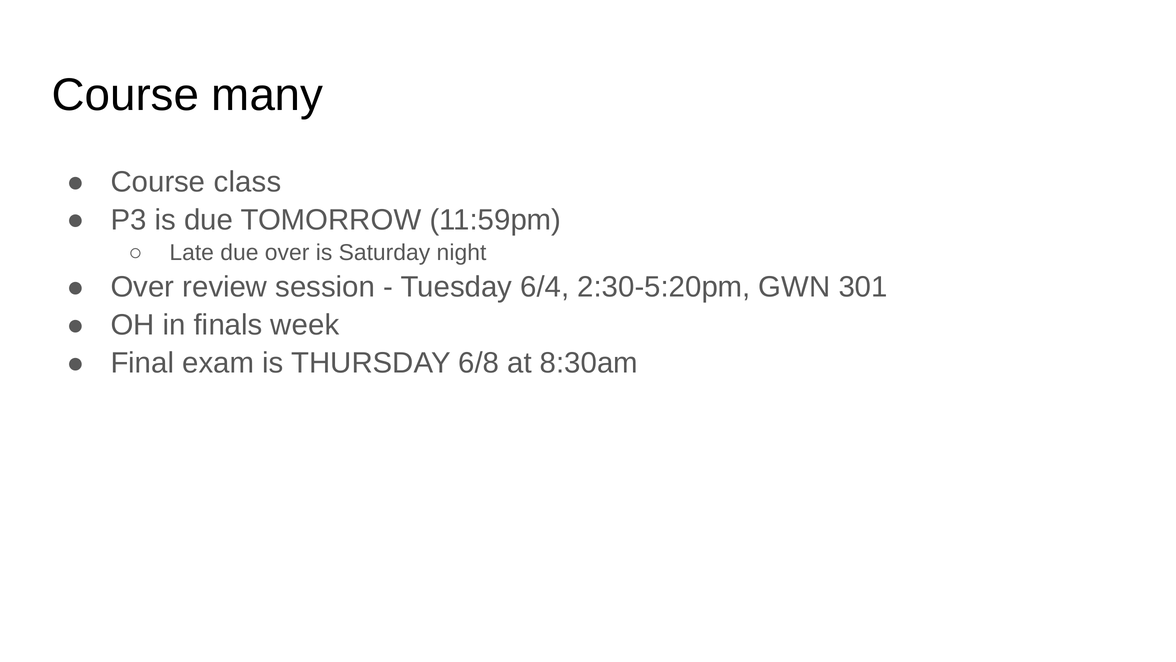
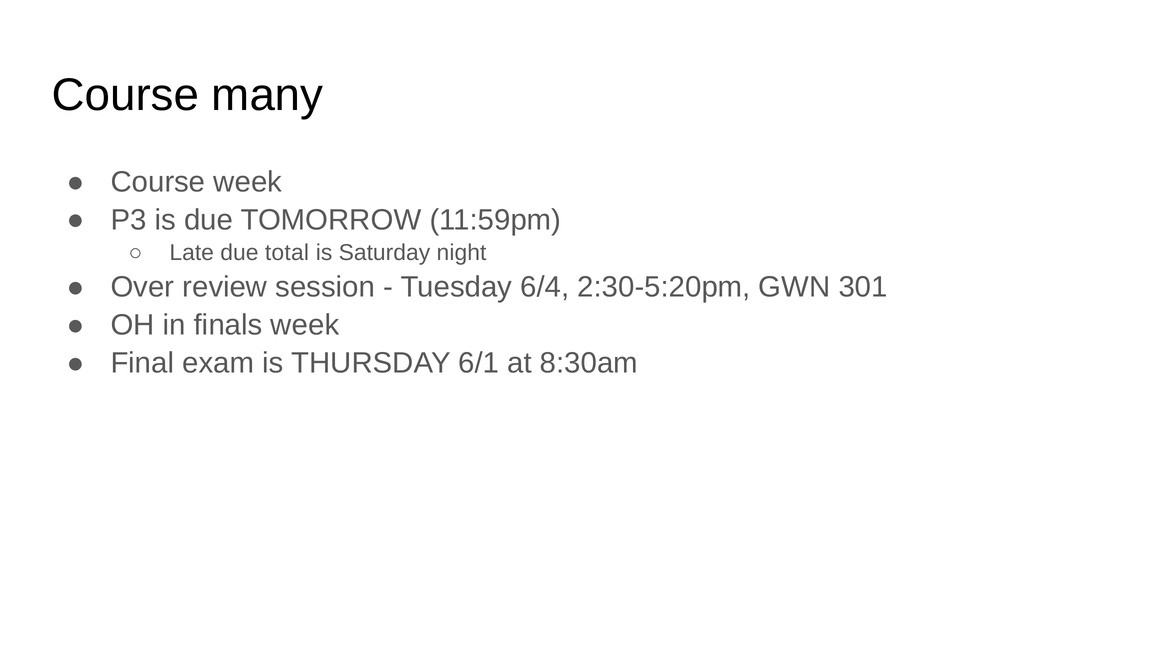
Course class: class -> week
due over: over -> total
6/8: 6/8 -> 6/1
